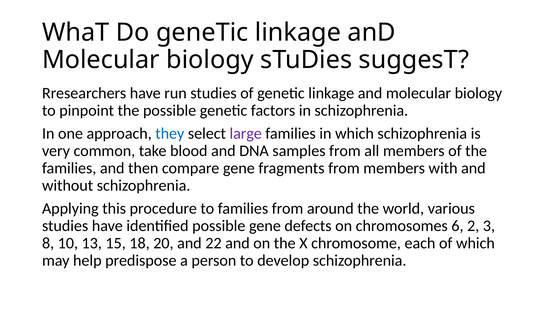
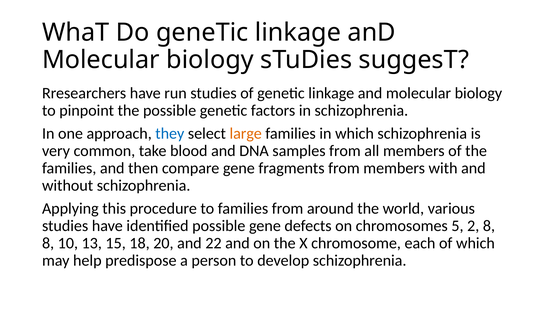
large colour: purple -> orange
6: 6 -> 5
2 3: 3 -> 8
